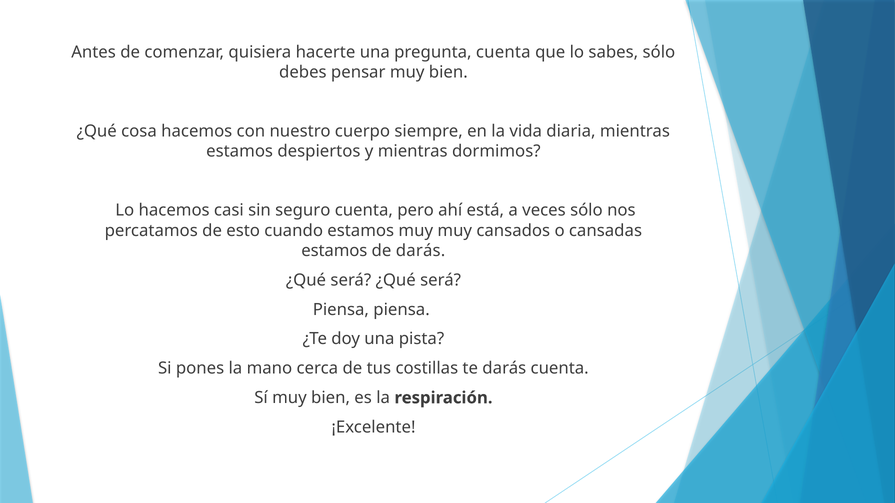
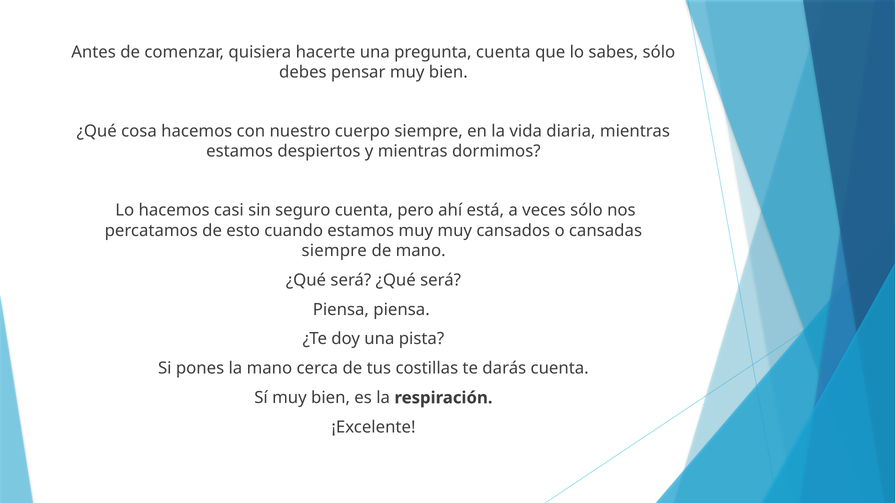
estamos at (334, 251): estamos -> siempre
de darás: darás -> mano
